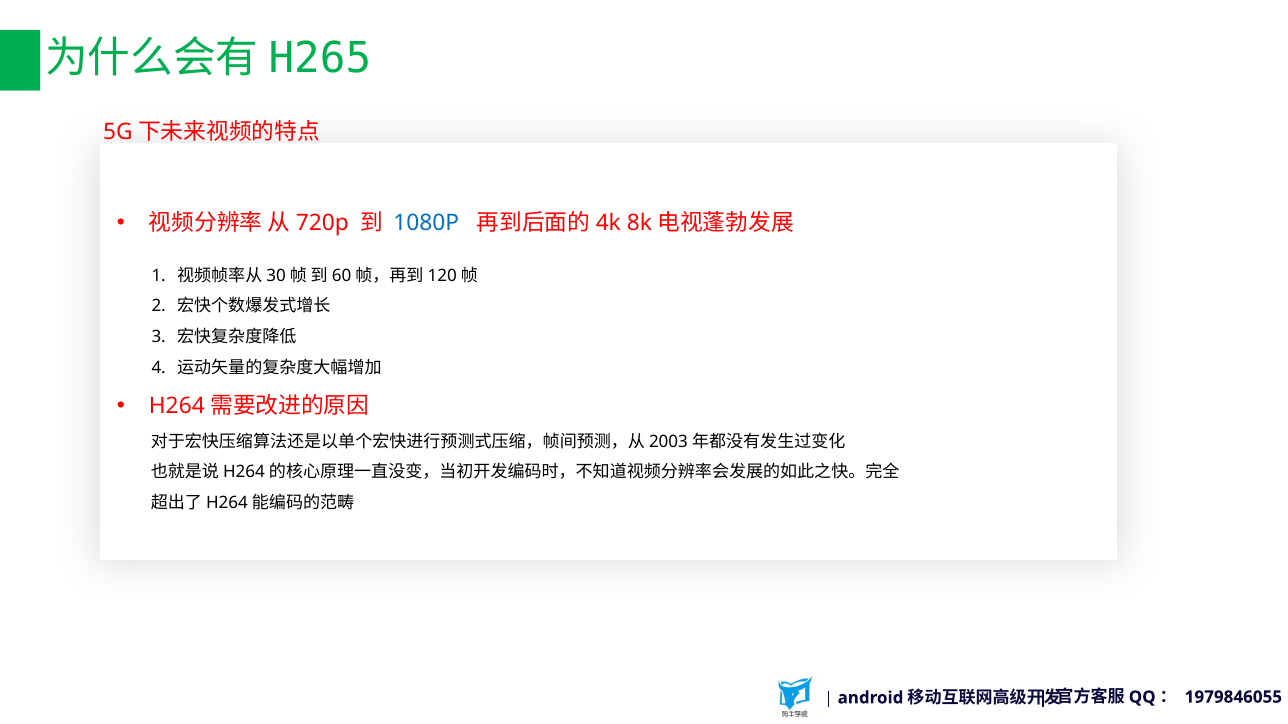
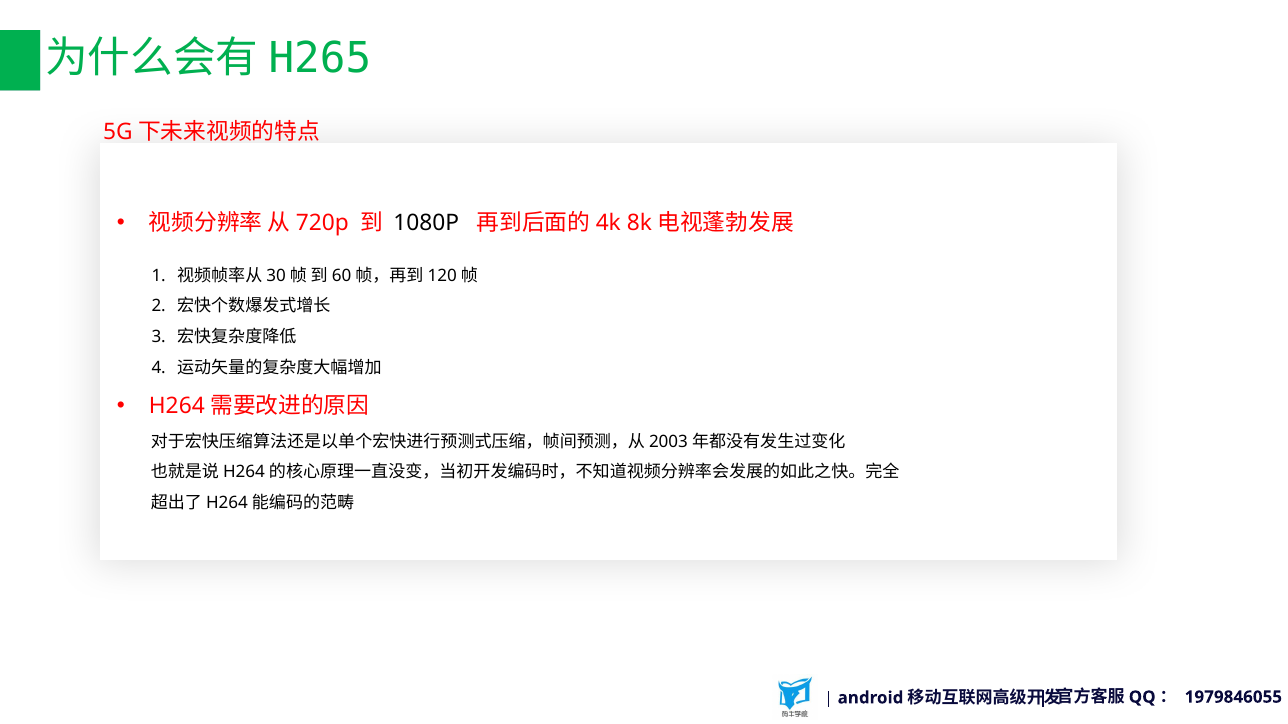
1080P colour: blue -> black
